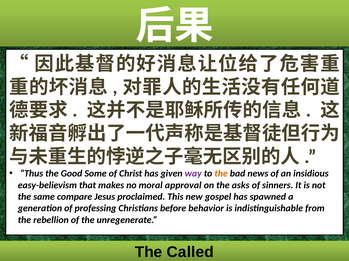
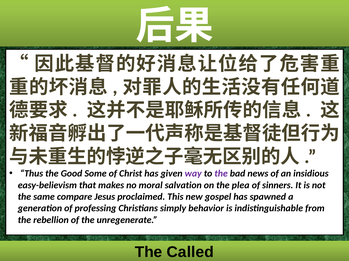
the at (221, 174) colour: orange -> purple
approval: approval -> salvation
asks: asks -> plea
before: before -> simply
